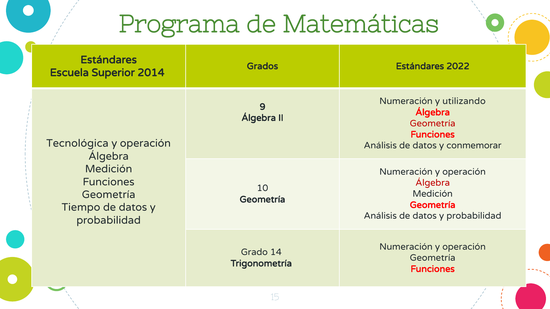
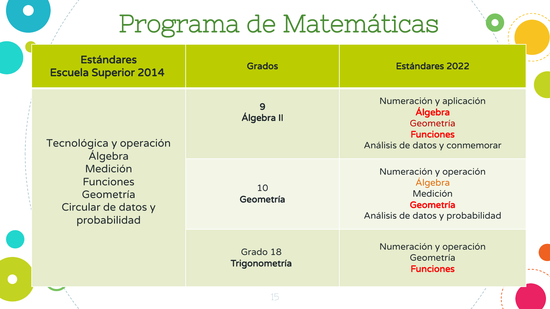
utilizando: utilizando -> aplicación
Álgebra at (433, 183) colour: red -> orange
Tiempo: Tiempo -> Circular
14: 14 -> 18
